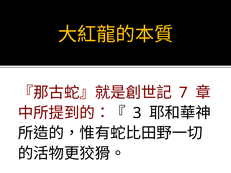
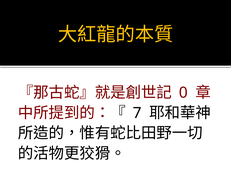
7: 7 -> 0
3: 3 -> 7
